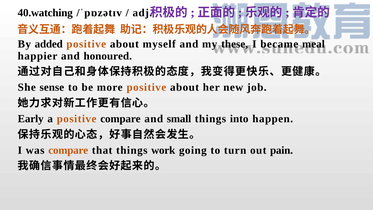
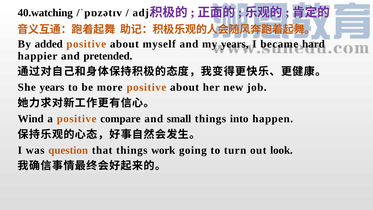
my these: these -> years
meal: meal -> hard
honoured: honoured -> pretended
She sense: sense -> years
Early: Early -> Wind
was compare: compare -> question
pain: pain -> look
